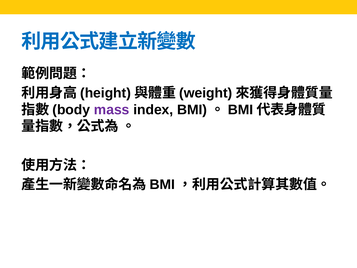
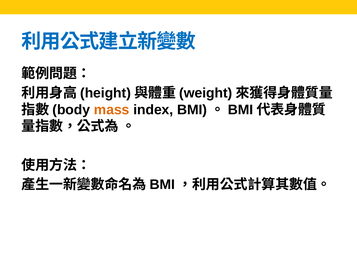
mass colour: purple -> orange
